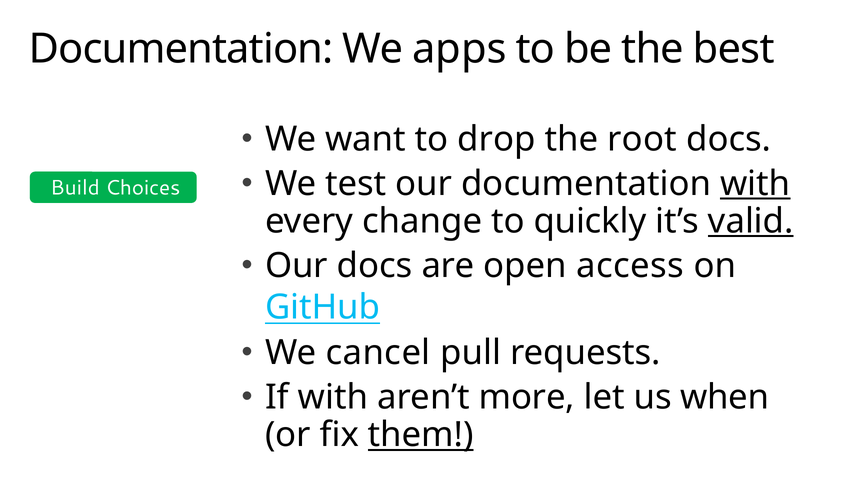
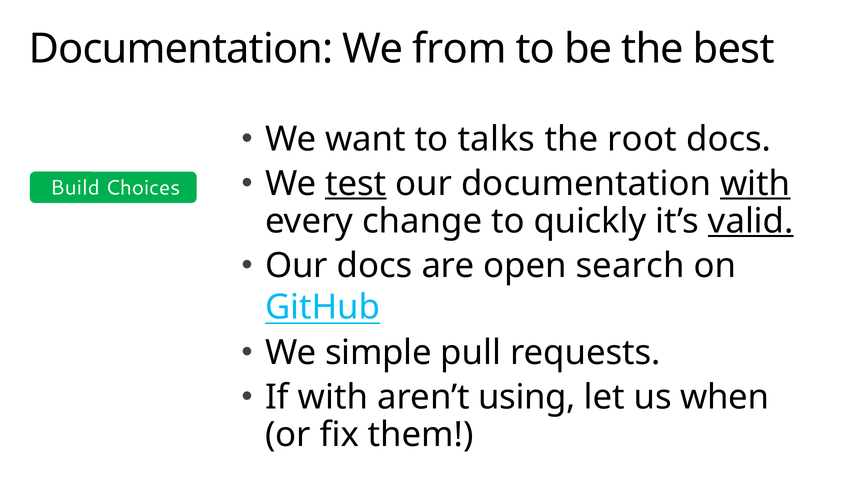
apps: apps -> from
drop: drop -> talks
test underline: none -> present
access: access -> search
cancel: cancel -> simple
more: more -> using
them underline: present -> none
